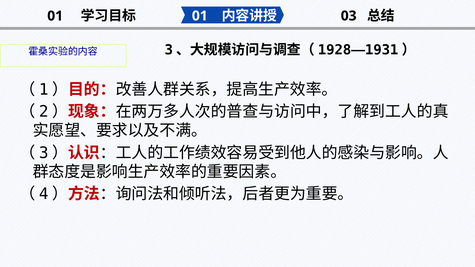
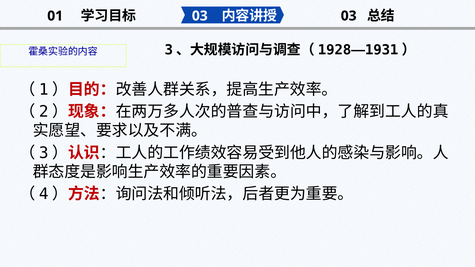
01 at (200, 16): 01 -> 03
